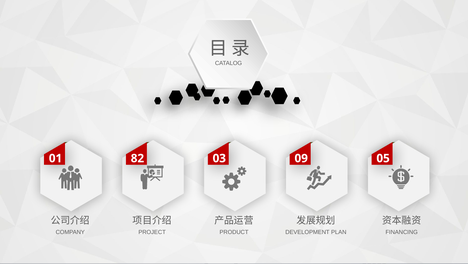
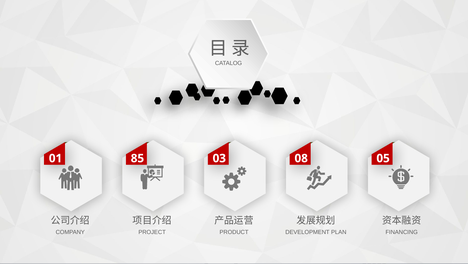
82: 82 -> 85
09: 09 -> 08
